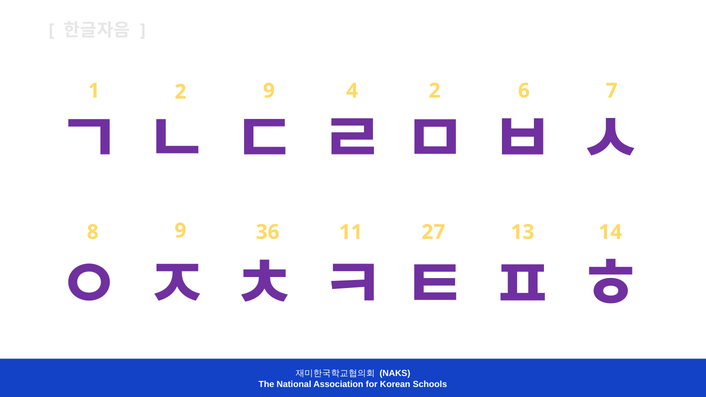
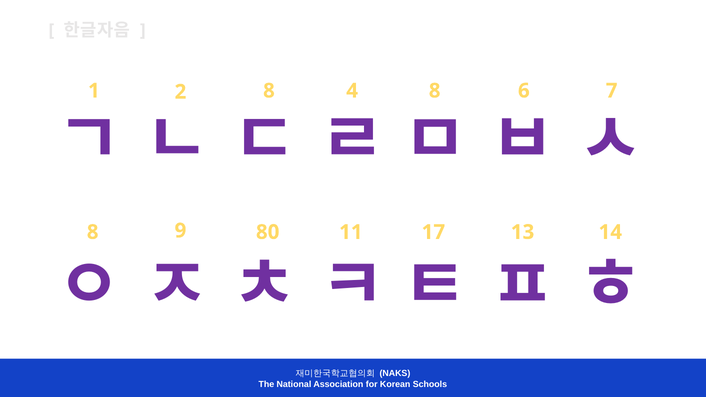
2 9: 9 -> 8
4 2: 2 -> 8
36: 36 -> 80
27: 27 -> 17
